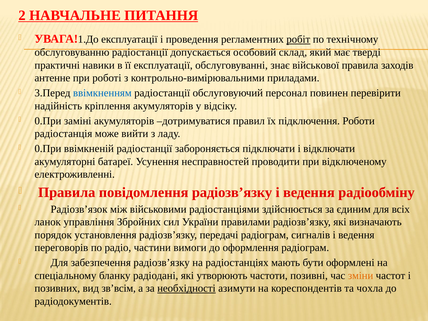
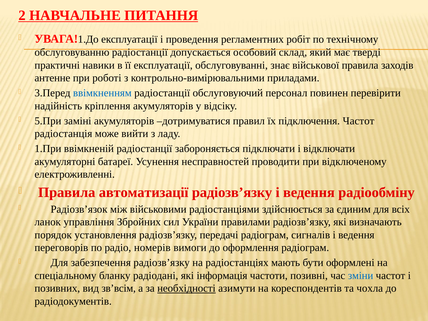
робіт underline: present -> none
0.При at (48, 121): 0.При -> 5.При
підключення Роботи: Роботи -> Частот
0.При at (48, 149): 0.При -> 1.При
повідомлення: повідомлення -> автоматизації
частини: частини -> номерів
утворюють: утворюють -> інформація
зміни colour: orange -> blue
